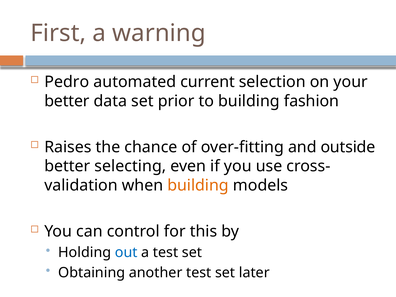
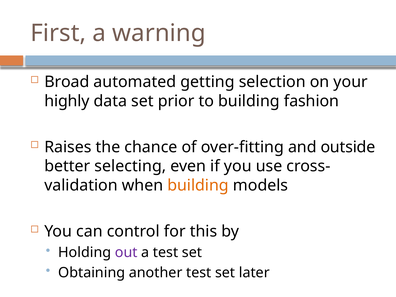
Pedro: Pedro -> Broad
current: current -> getting
better at (67, 101): better -> highly
out colour: blue -> purple
